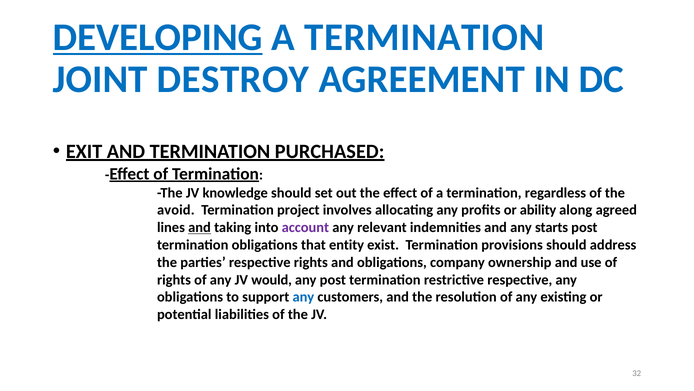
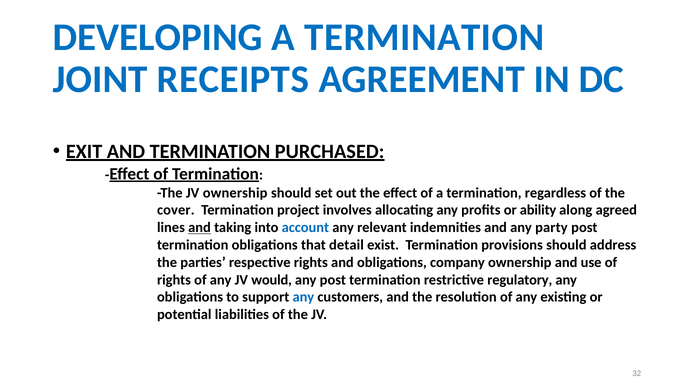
DEVELOPING underline: present -> none
DESTROY: DESTROY -> RECEIPTS
JV knowledge: knowledge -> ownership
avoid: avoid -> cover
account colour: purple -> blue
starts: starts -> party
entity: entity -> detail
restrictive respective: respective -> regulatory
